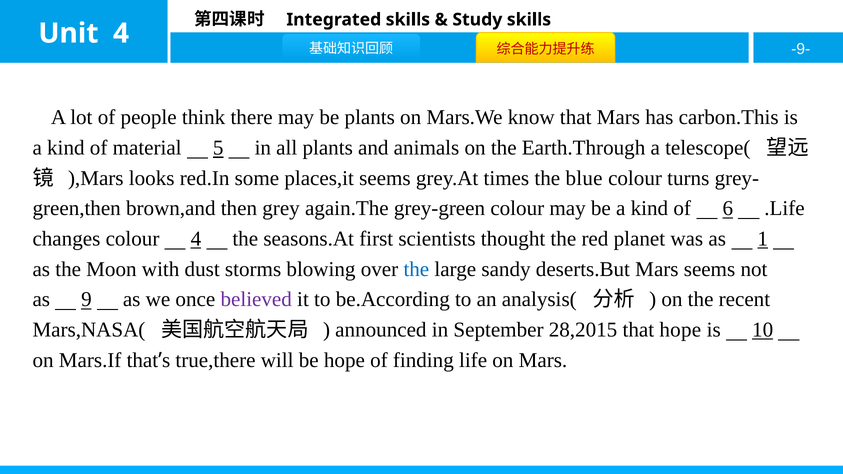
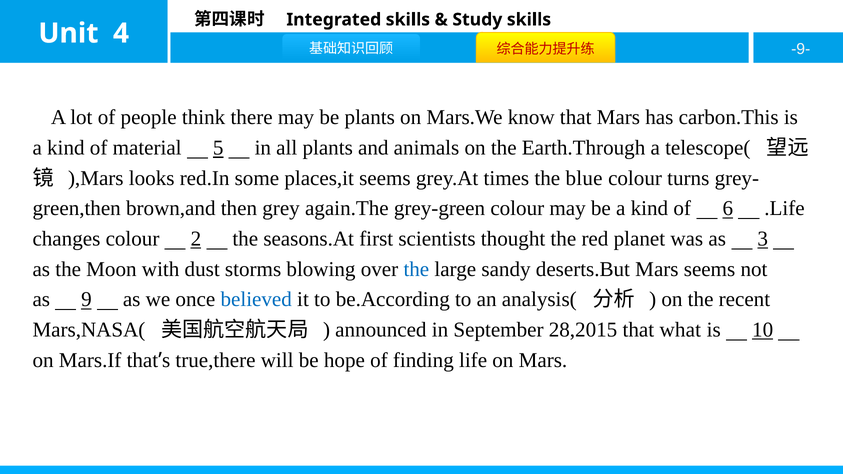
colour 4: 4 -> 2
1: 1 -> 3
believed colour: purple -> blue
that hope: hope -> what
